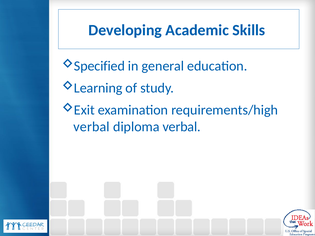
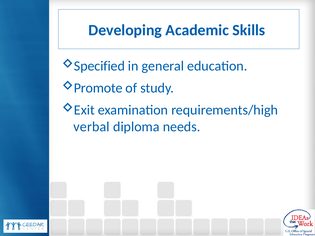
Learning: Learning -> Promote
diploma verbal: verbal -> needs
